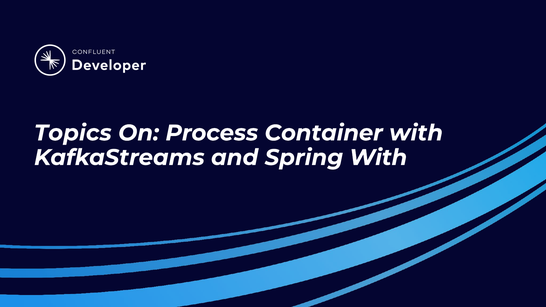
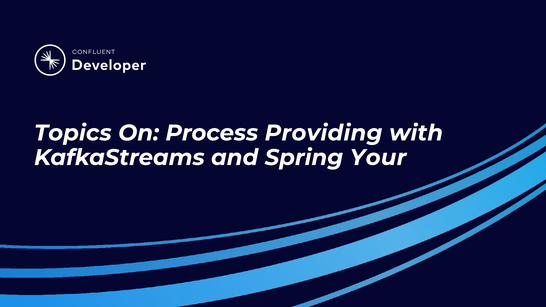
Container: Container -> Providing
Spring With: With -> Your
